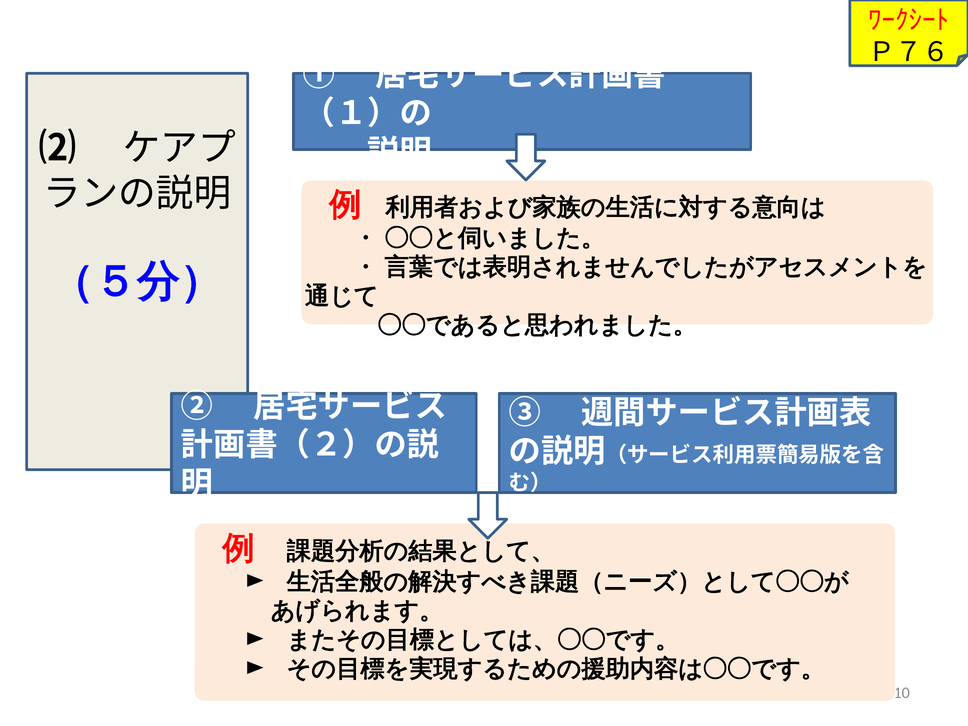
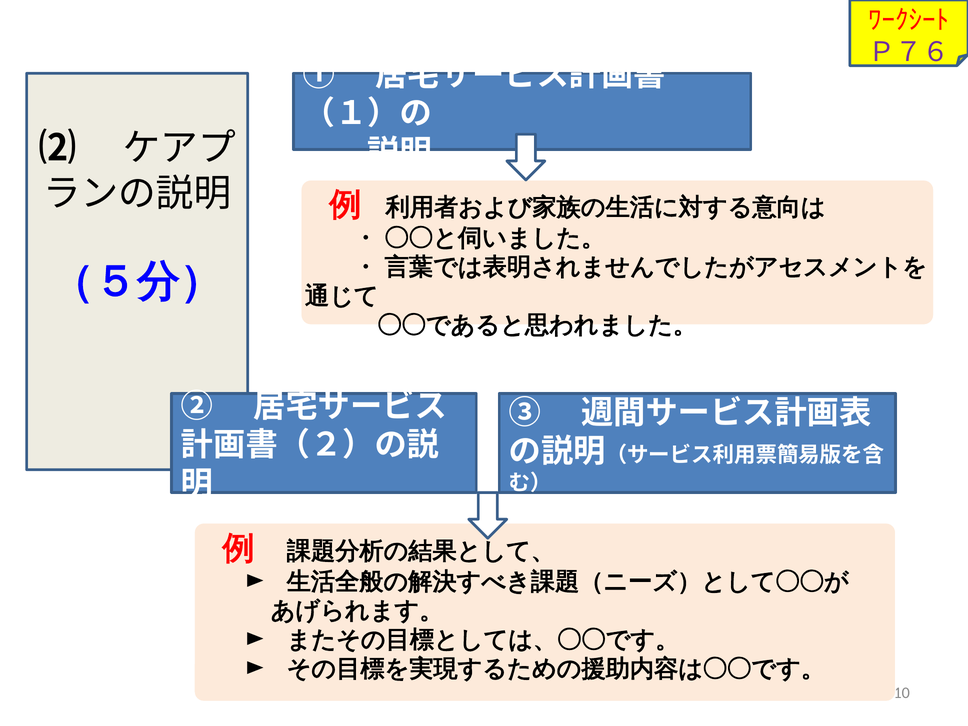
Ｐ７６ colour: black -> purple
